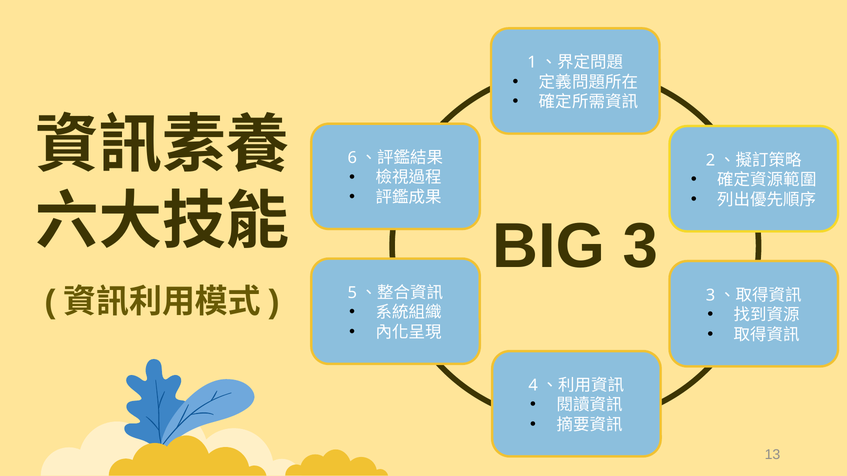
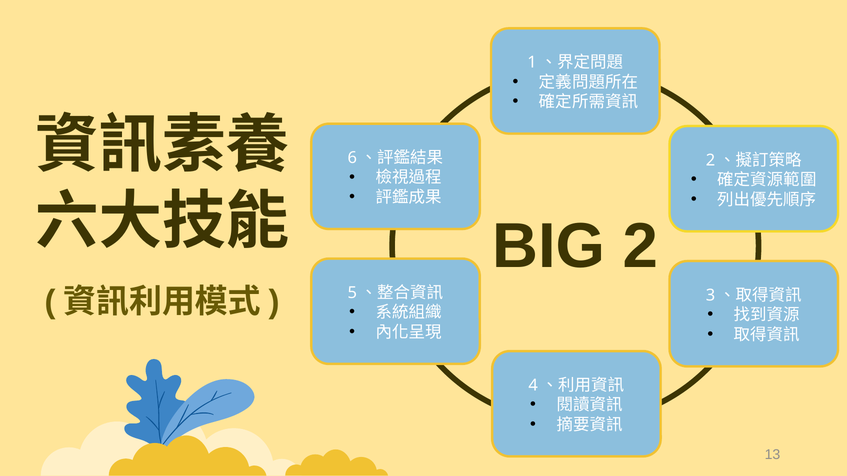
3: 3 -> 2
